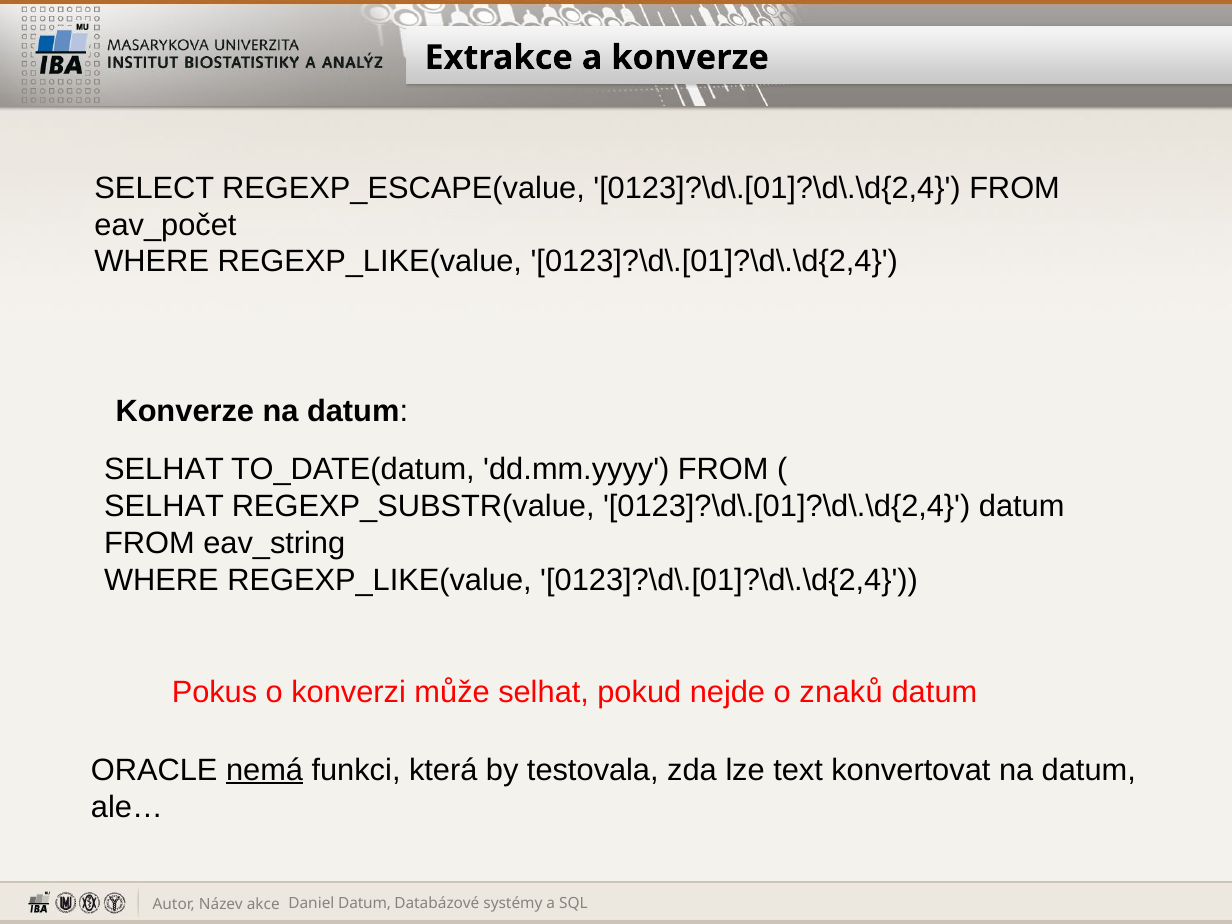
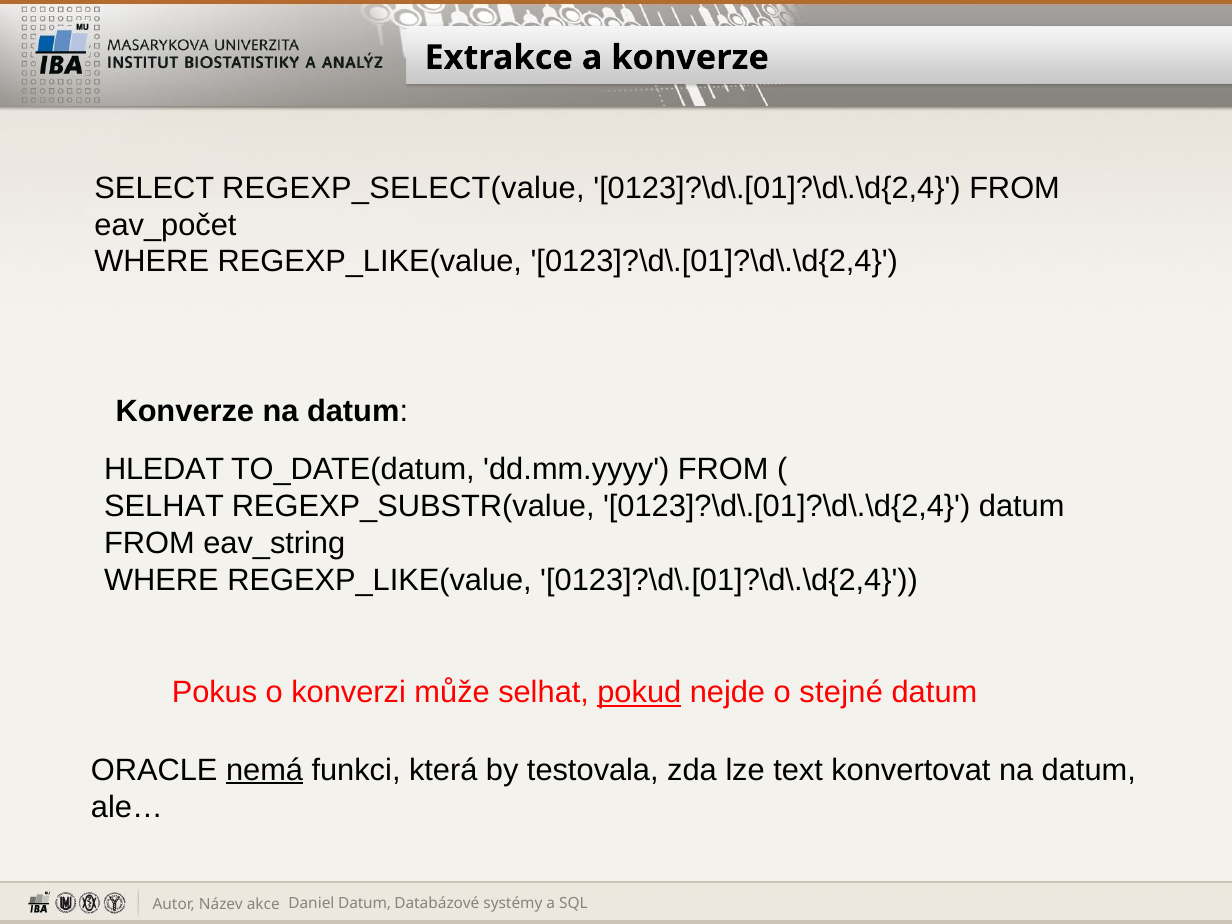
REGEXP_ESCAPE(value: REGEXP_ESCAPE(value -> REGEXP_SELECT(value
SELHAT at (164, 469): SELHAT -> HLEDAT
pokud underline: none -> present
znaků: znaků -> stejné
